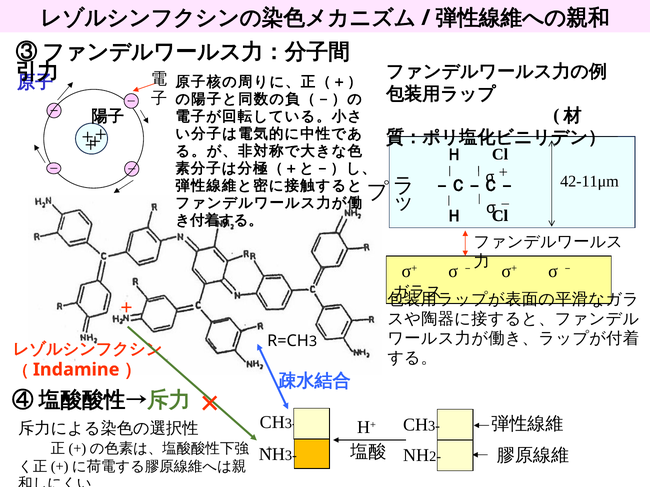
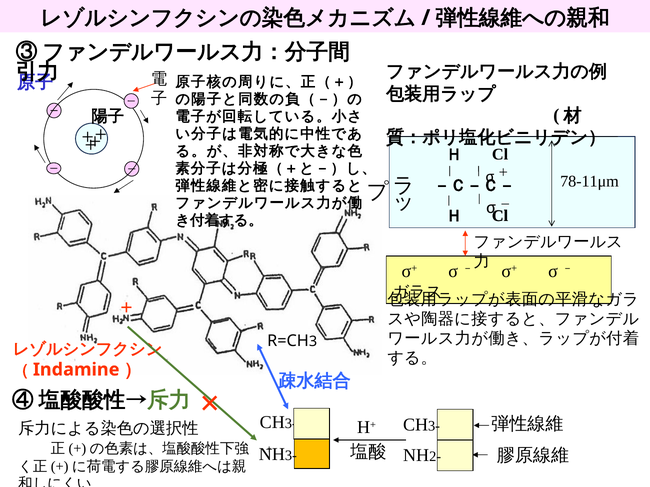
42-11μm: 42-11μm -> 78-11μm
